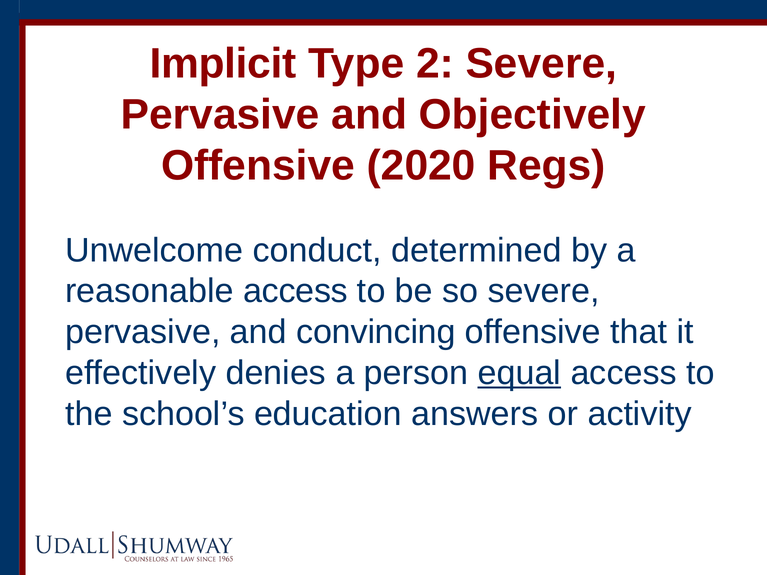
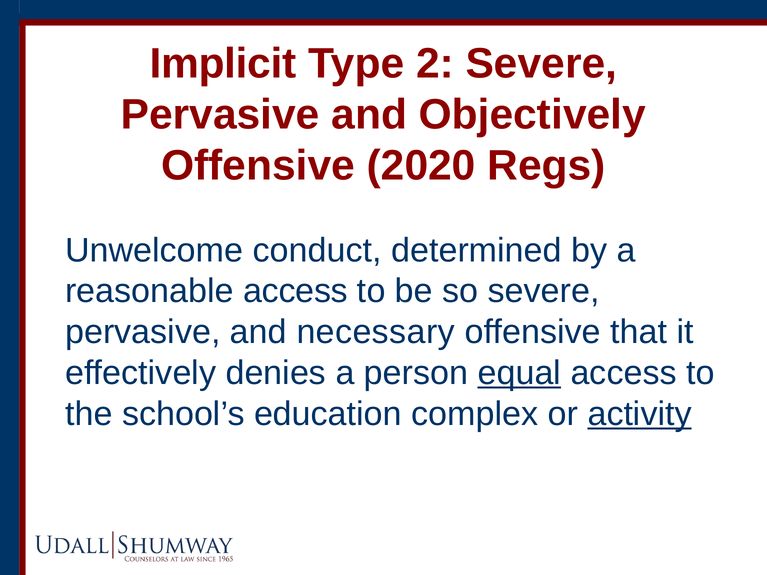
convincing: convincing -> necessary
answers: answers -> complex
activity underline: none -> present
